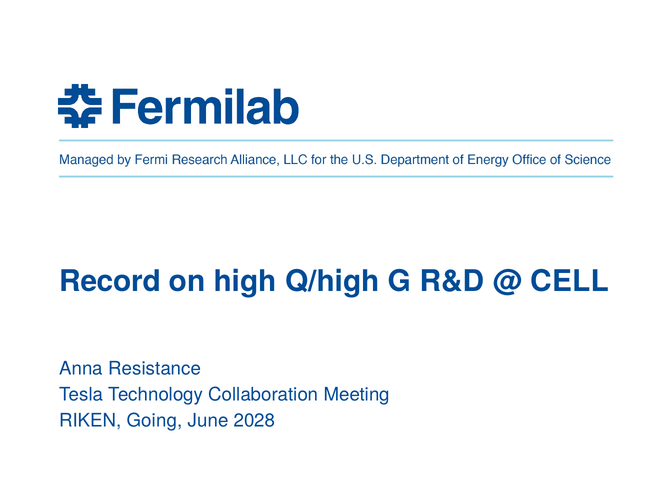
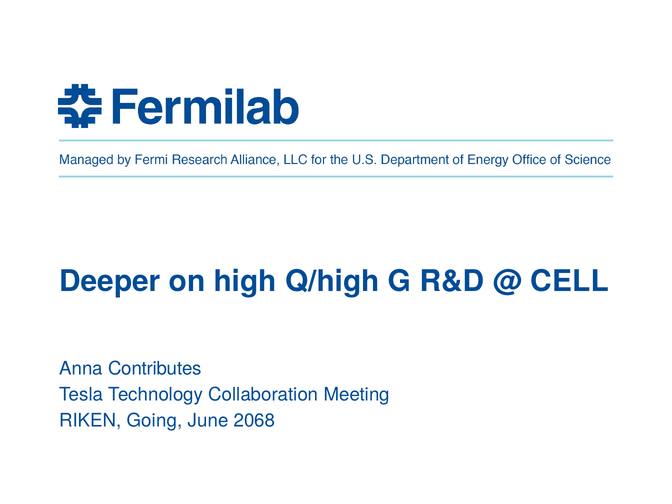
Record: Record -> Deeper
Resistance: Resistance -> Contributes
2028: 2028 -> 2068
